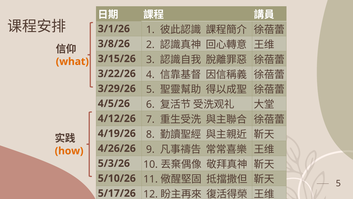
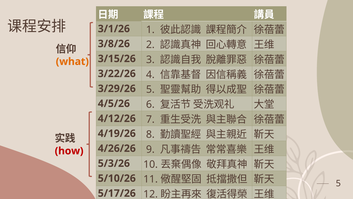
how colour: orange -> red
